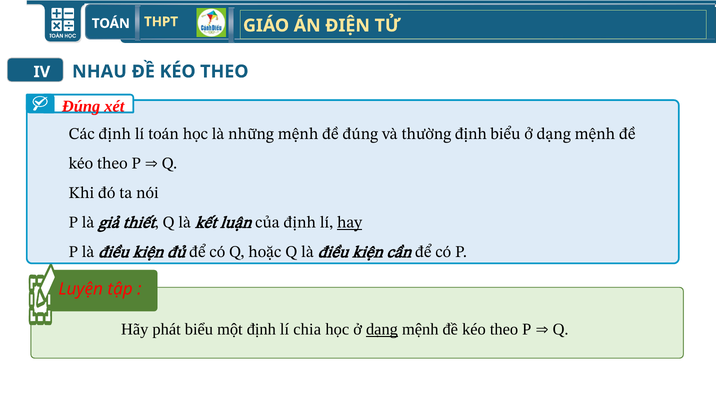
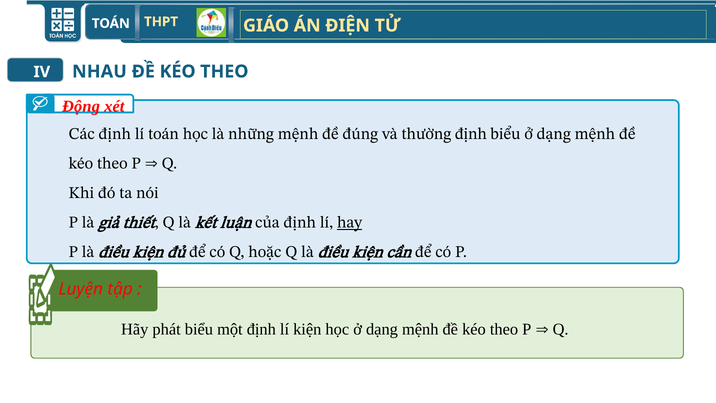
Đúng at (81, 106): Đúng -> Động
lí chia: chia -> kiện
dạng at (382, 329) underline: present -> none
